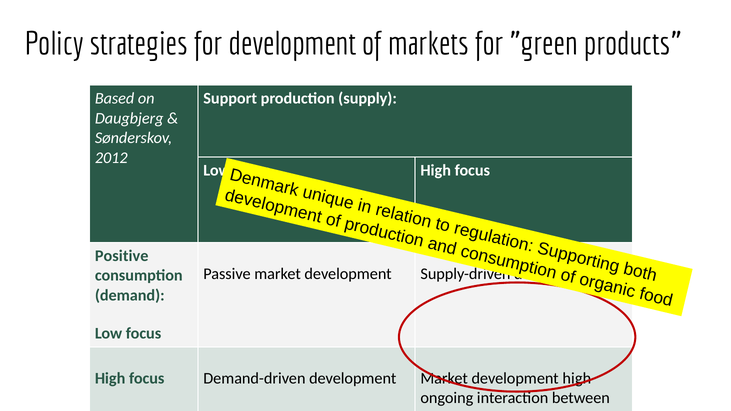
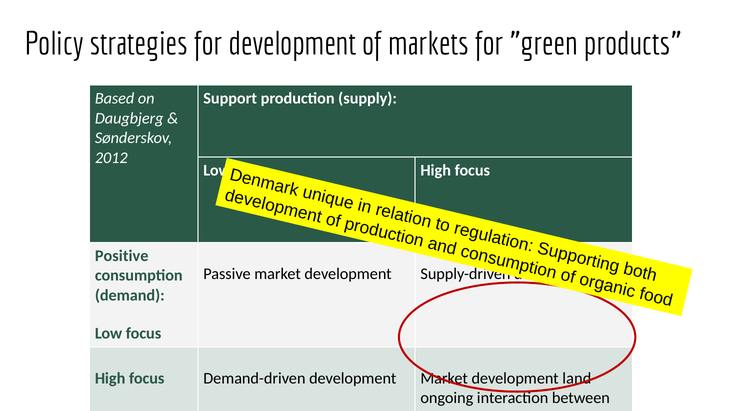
Market development high: high -> land
